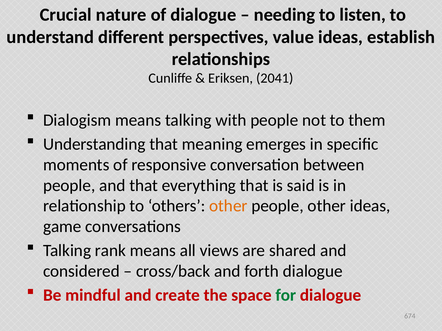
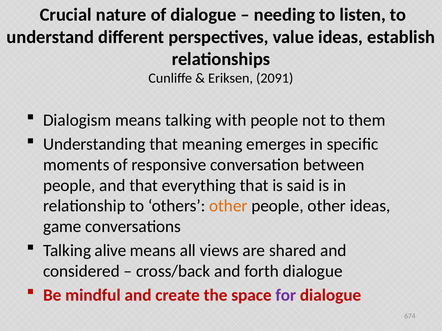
2041: 2041 -> 2091
rank: rank -> alive
for colour: green -> purple
